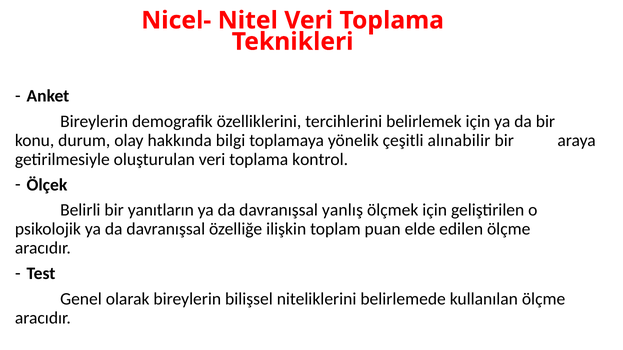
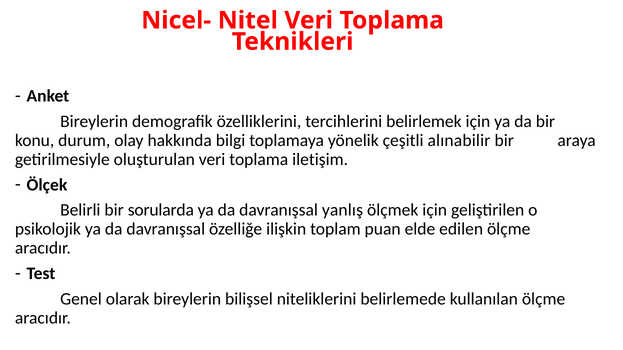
kontrol: kontrol -> iletişim
yanıtların: yanıtların -> sorularda
